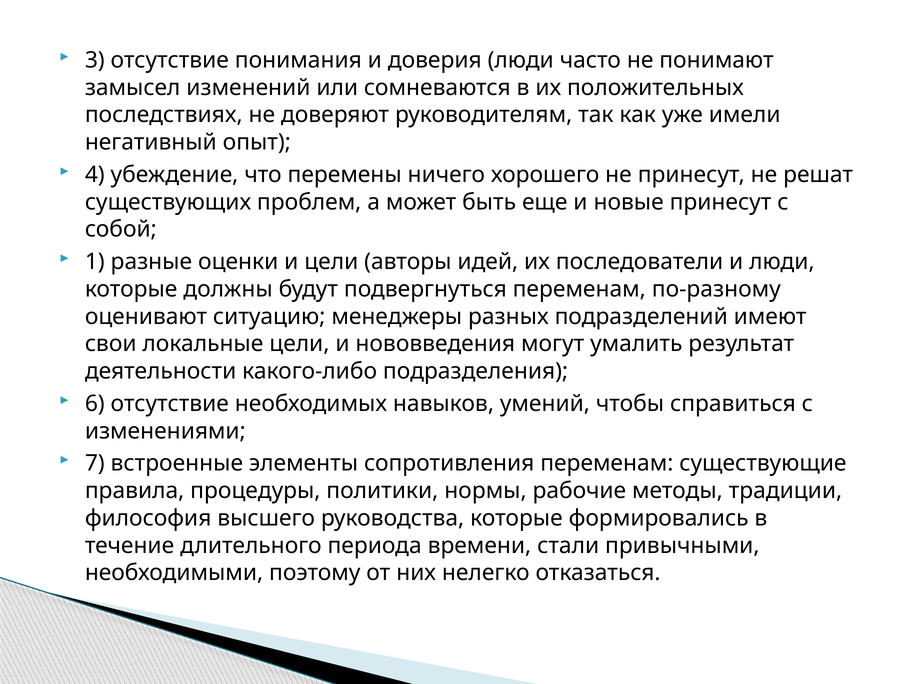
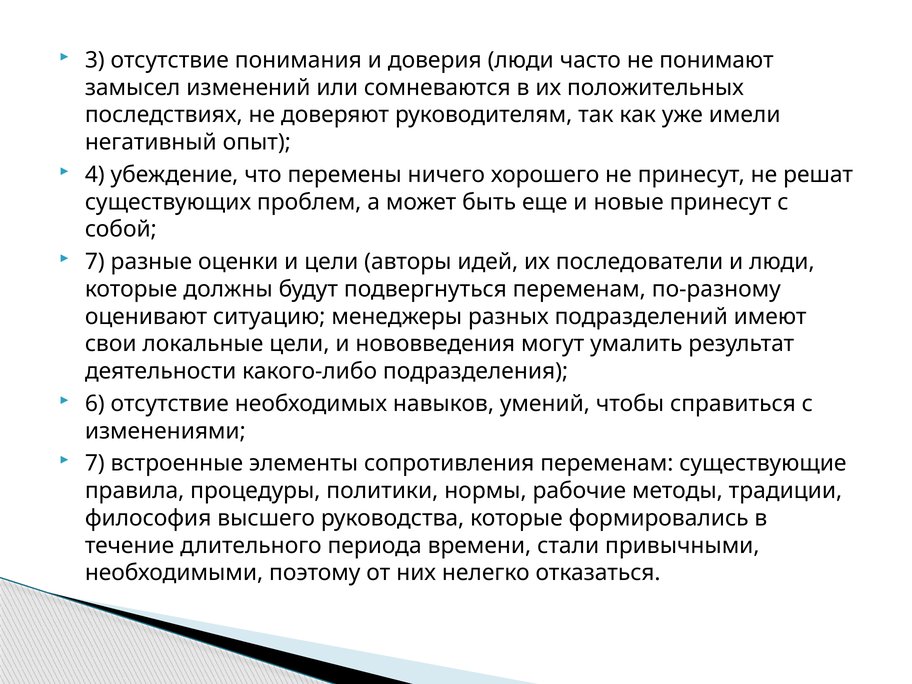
1 at (95, 262): 1 -> 7
